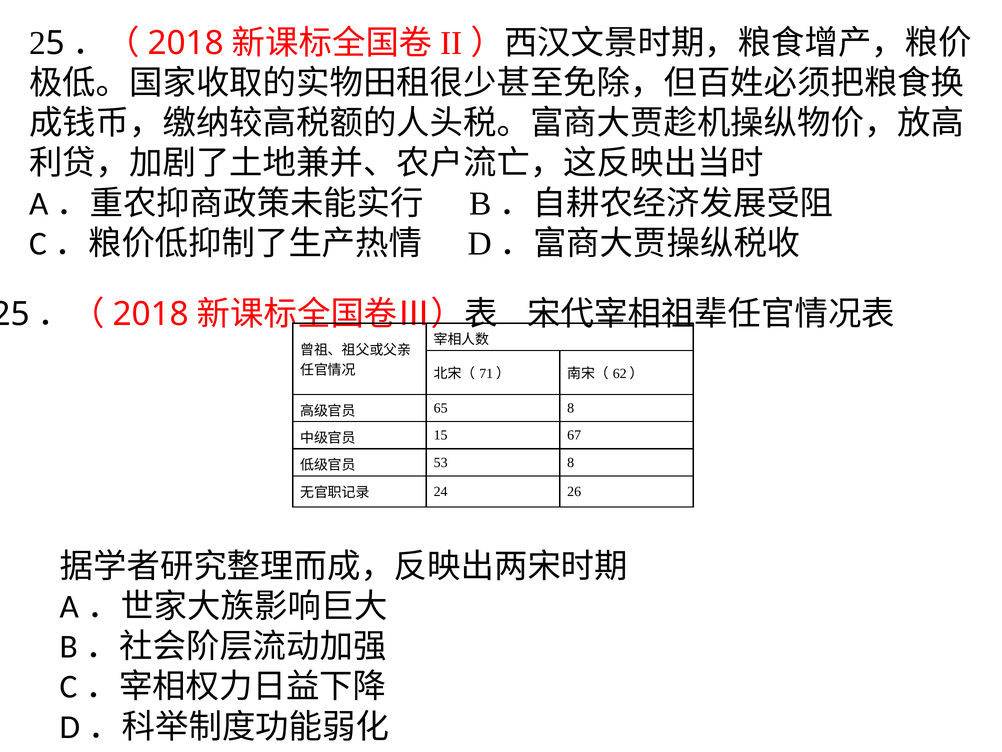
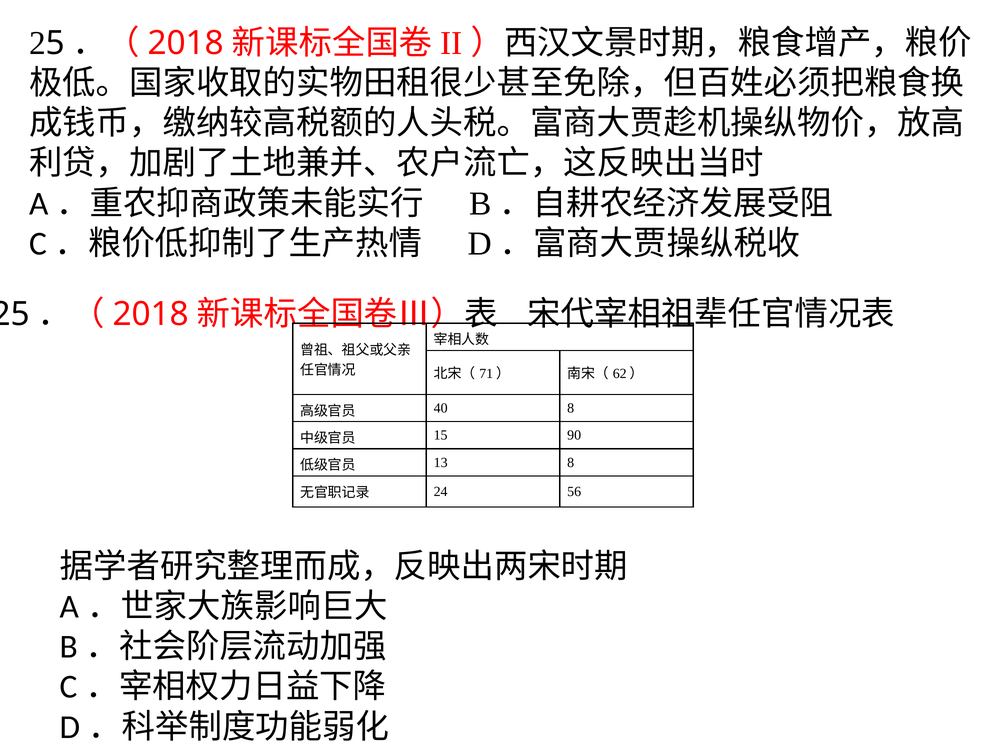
65: 65 -> 40
67: 67 -> 90
53: 53 -> 13
26: 26 -> 56
